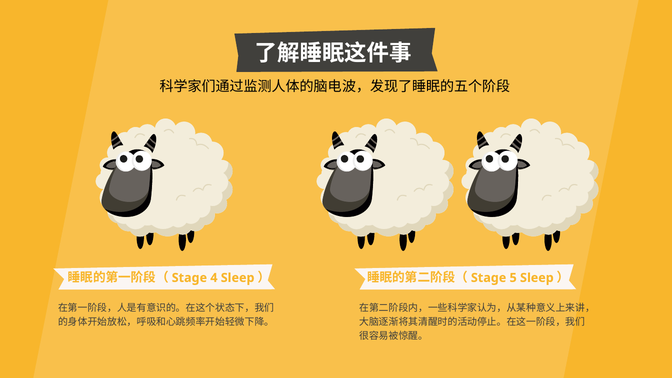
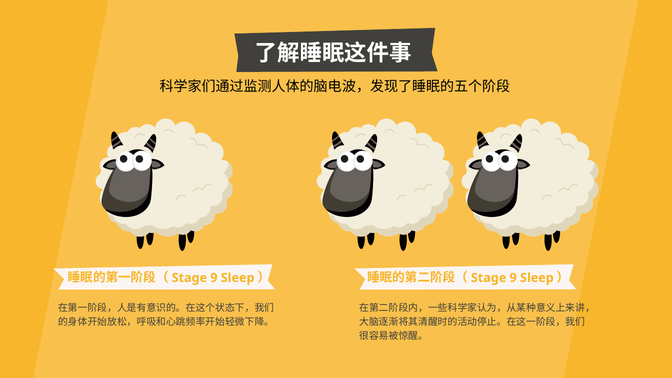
4 at (214, 278): 4 -> 9
5 at (513, 278): 5 -> 9
